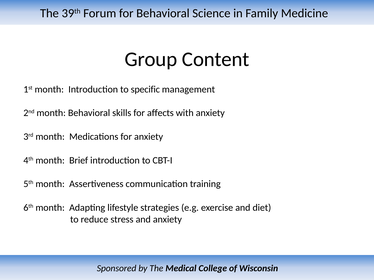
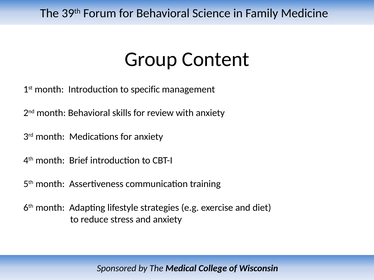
affects: affects -> review
